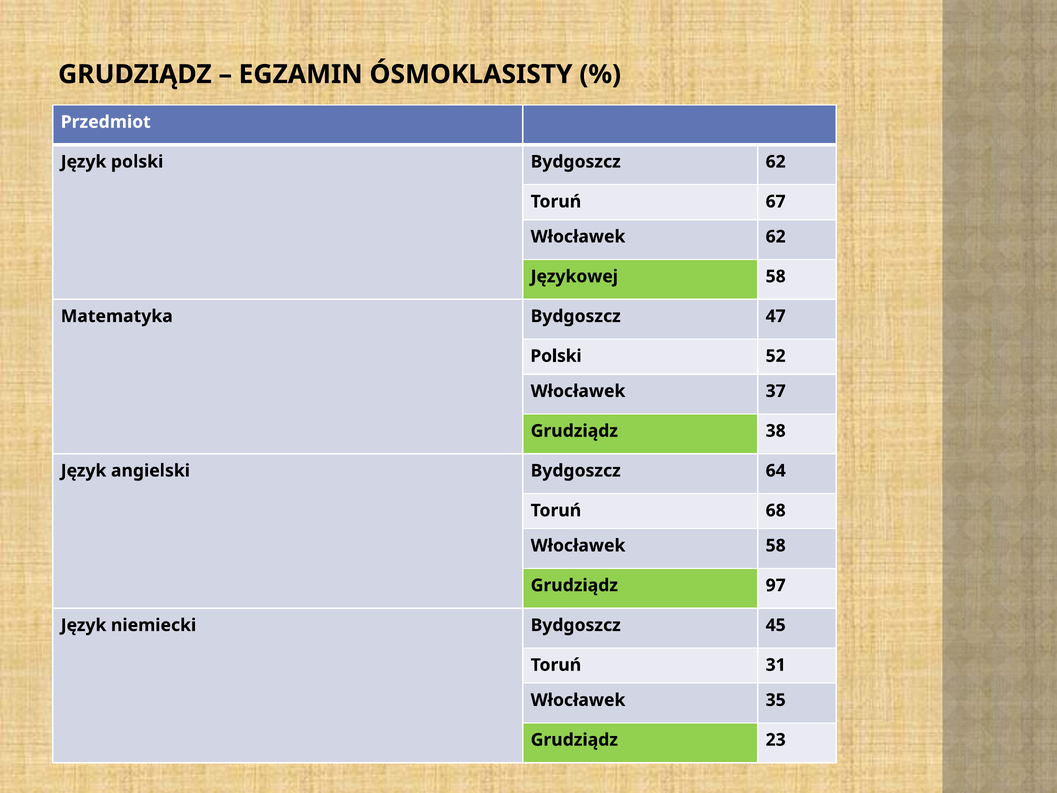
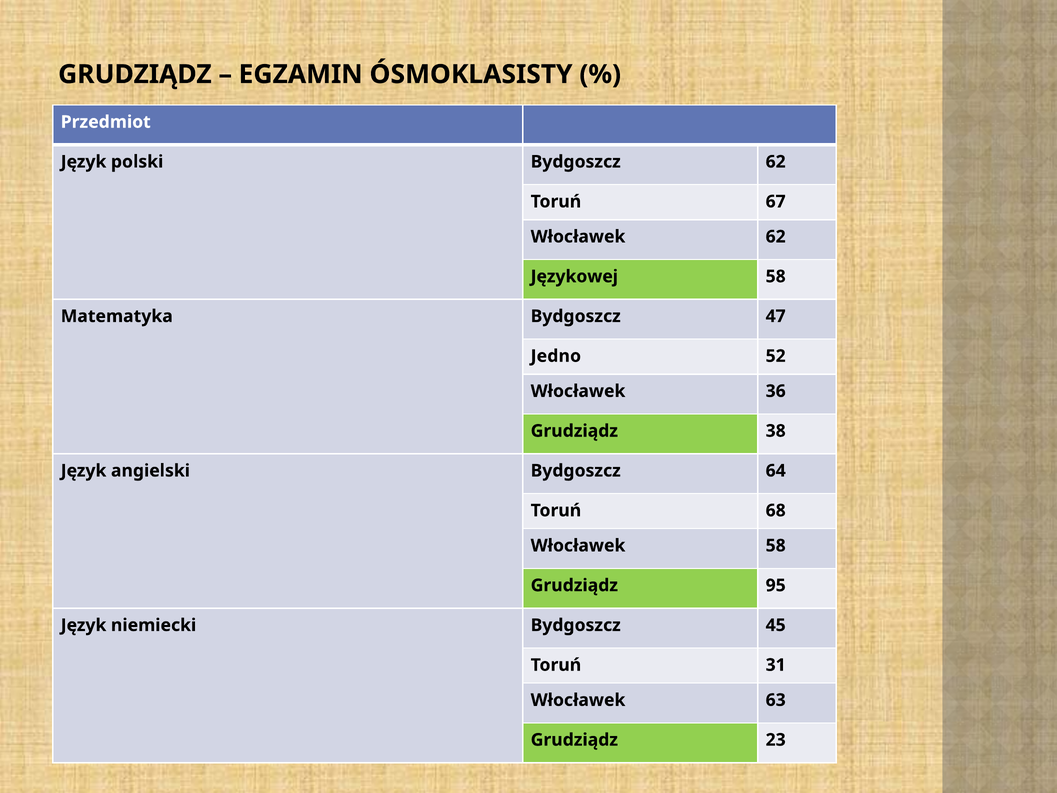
Polski at (556, 356): Polski -> Jedno
37: 37 -> 36
97: 97 -> 95
35: 35 -> 63
